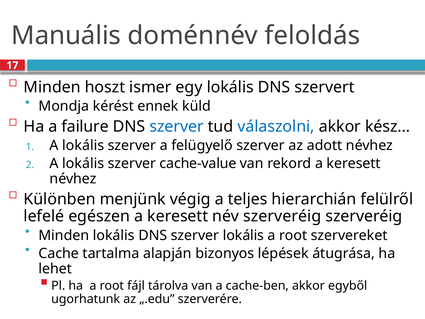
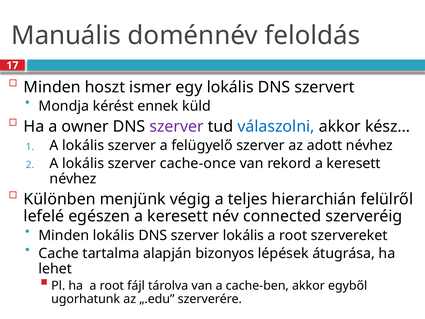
failure: failure -> owner
szerver at (177, 126) colour: blue -> purple
cache-value: cache-value -> cache-once
név szerveréig: szerveréig -> connected
